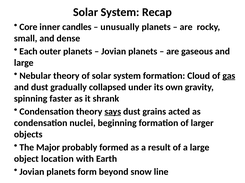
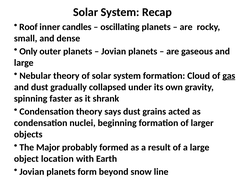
Core: Core -> Roof
unusually: unusually -> oscillating
Each: Each -> Only
says underline: present -> none
